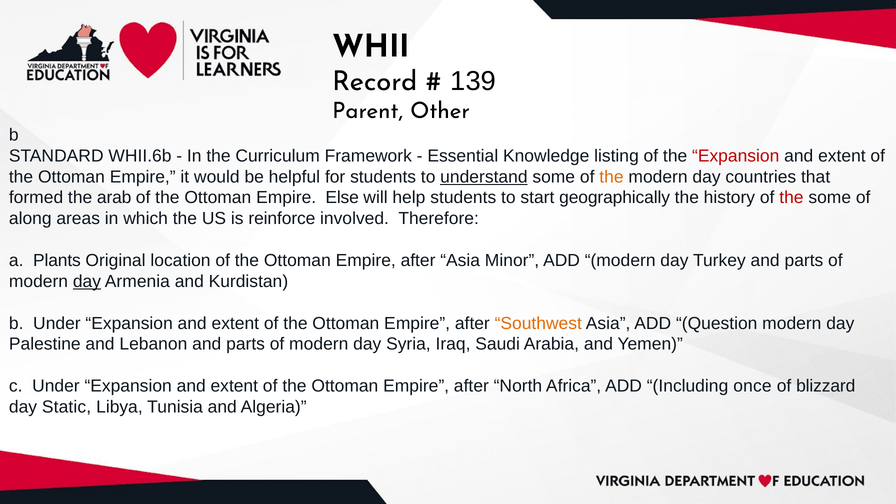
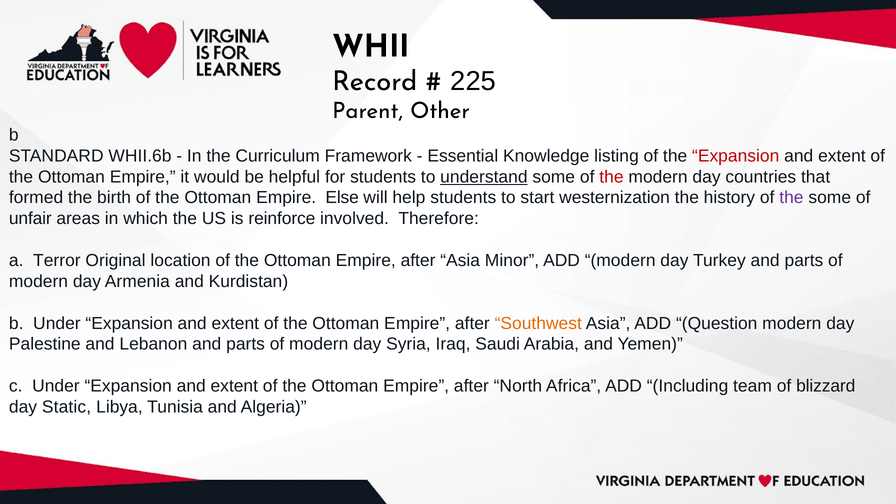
139: 139 -> 225
the at (611, 177) colour: orange -> red
arab: arab -> birth
geographically: geographically -> westernization
the at (791, 198) colour: red -> purple
along: along -> unfair
Plants: Plants -> Terror
day at (87, 281) underline: present -> none
once: once -> team
